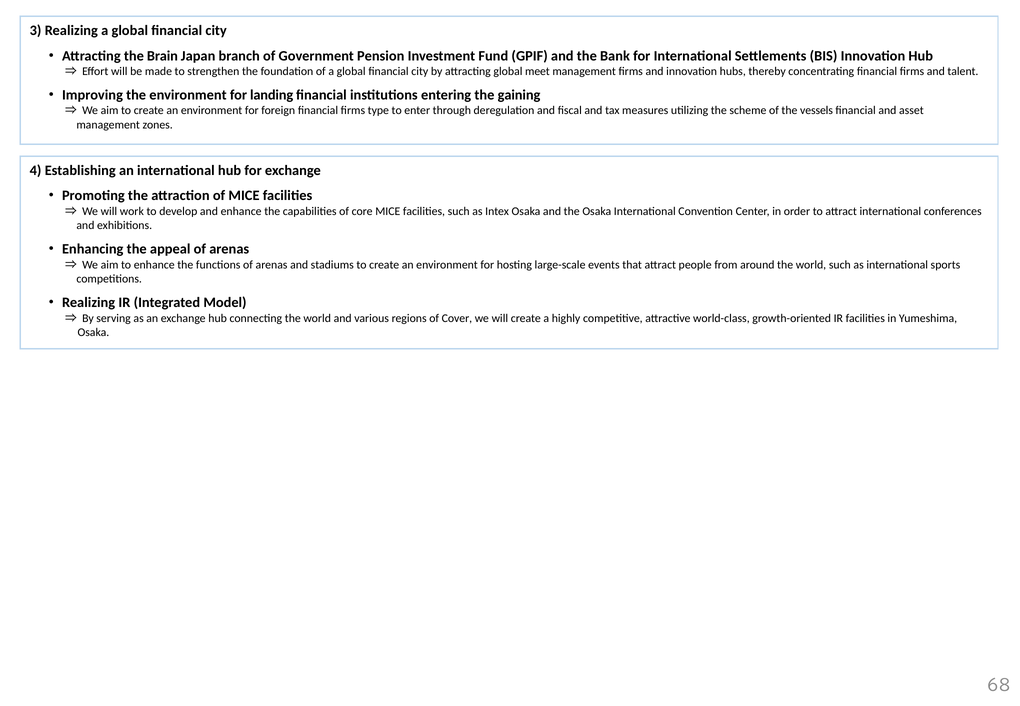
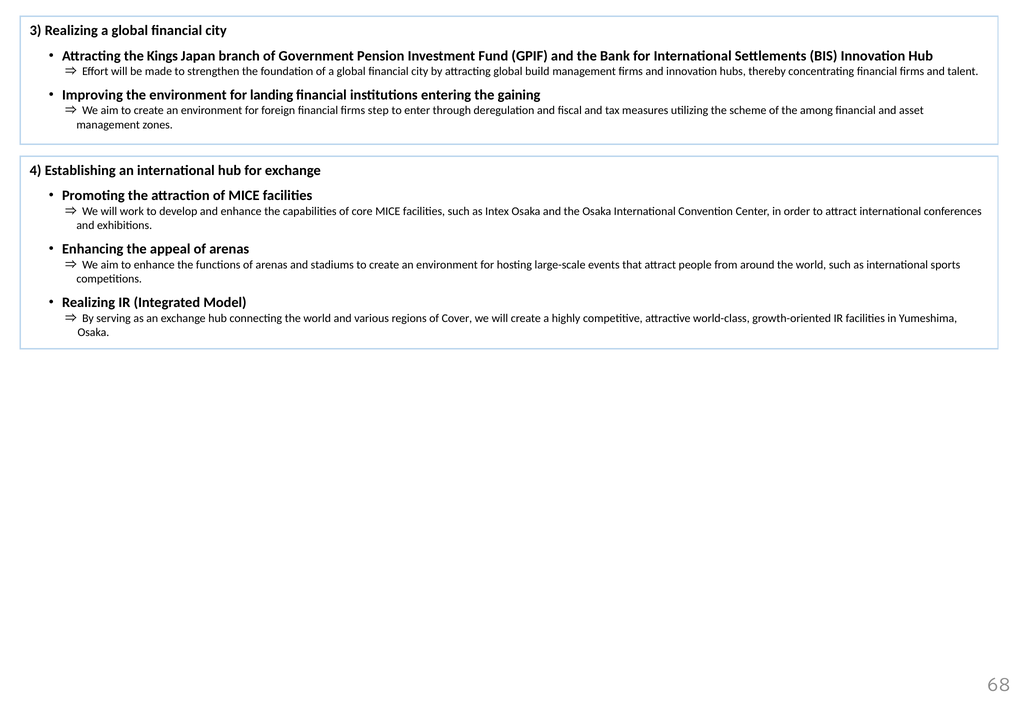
Brain: Brain -> Kings
meet: meet -> build
type: type -> step
vessels: vessels -> among
